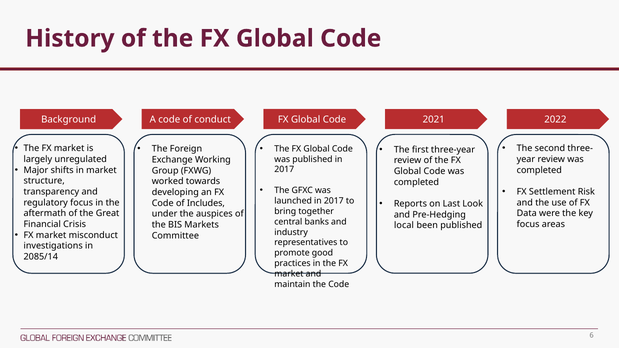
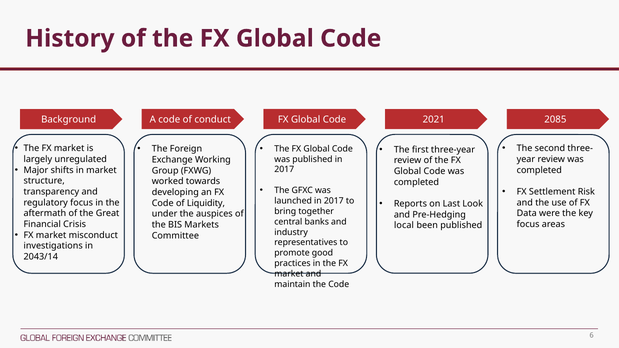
2022: 2022 -> 2085
Includes: Includes -> Liquidity
2085/14: 2085/14 -> 2043/14
